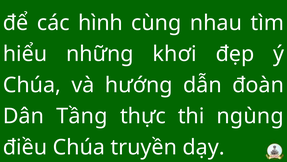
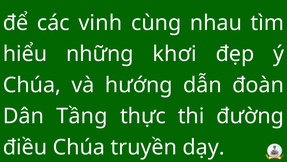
hình: hình -> vinh
ngùng: ngùng -> đường
